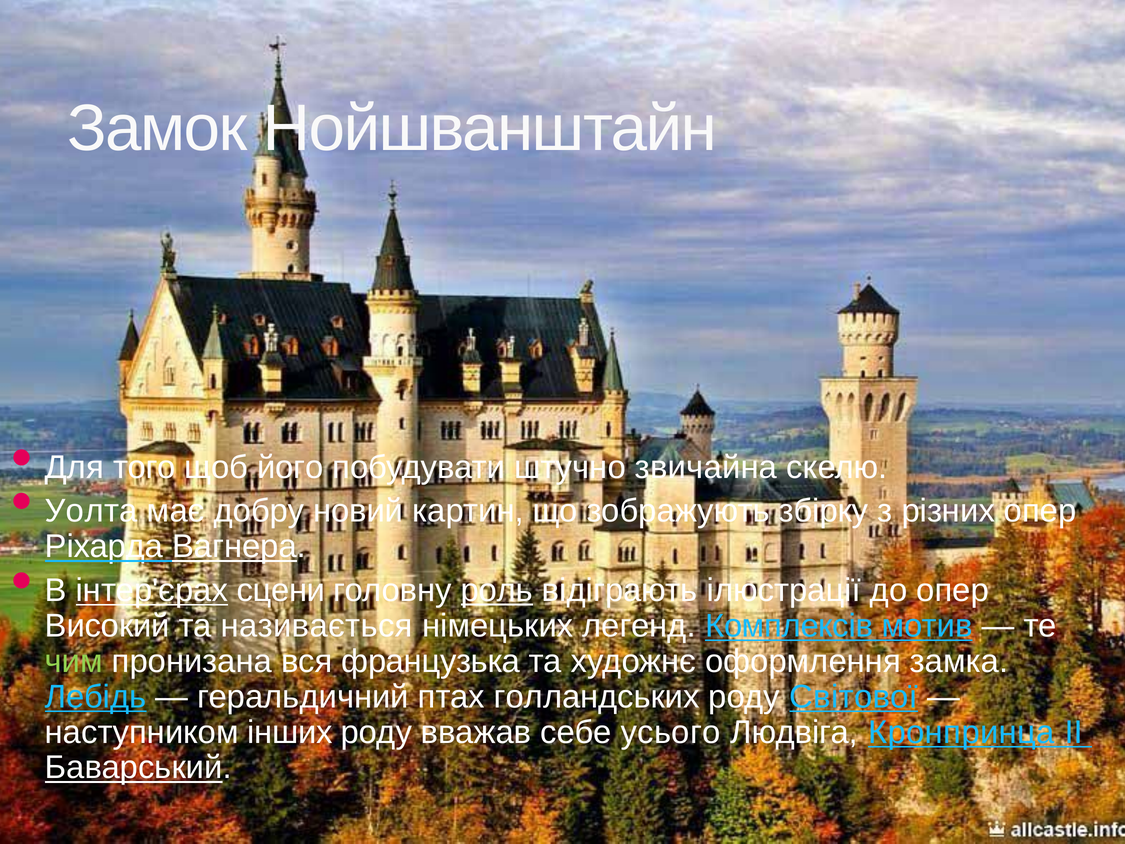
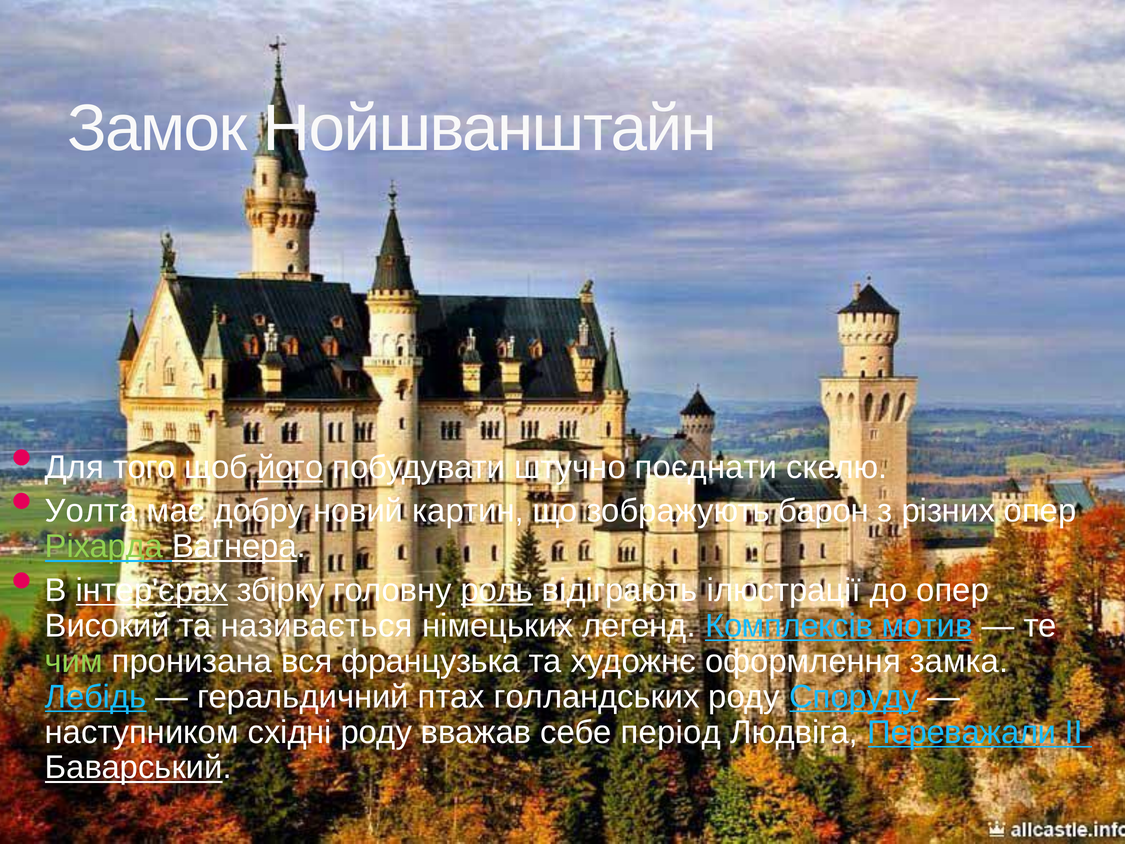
його underline: none -> present
звичайна: звичайна -> поєднати
збірку: збірку -> барон
Ріхарда colour: white -> light green
сцени: сцени -> збірку
Світової: Світової -> Споруду
інших: інших -> східні
усього: усього -> період
Кронпринца: Кронпринца -> Переважали
